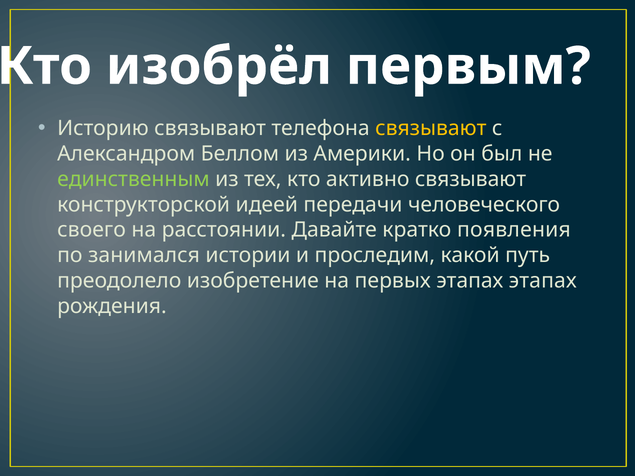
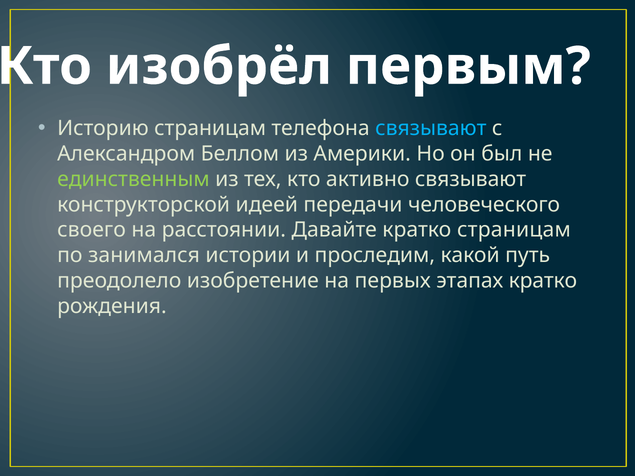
Историю связывают: связывают -> страницам
связывают at (431, 128) colour: yellow -> light blue
кратко появления: появления -> страницам
этапах этапах: этапах -> кратко
